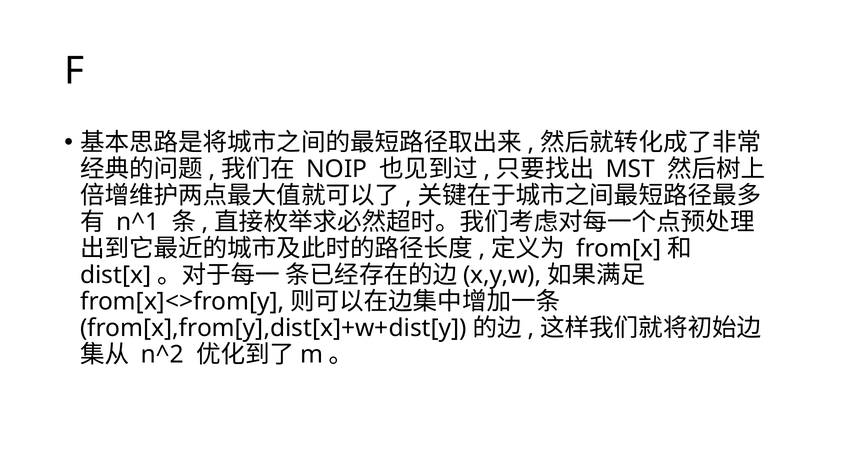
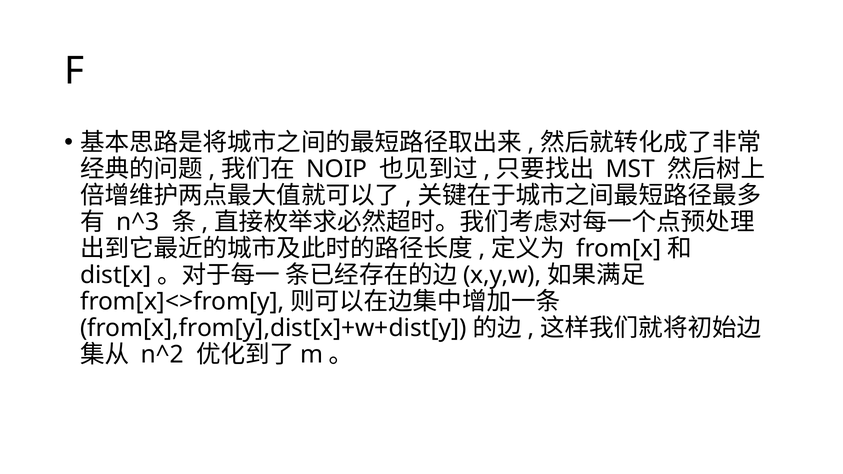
n^1: n^1 -> n^3
